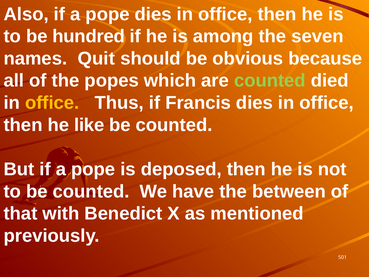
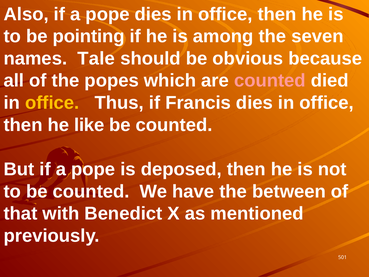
hundred: hundred -> pointing
Quit: Quit -> Tale
counted at (270, 81) colour: light green -> pink
